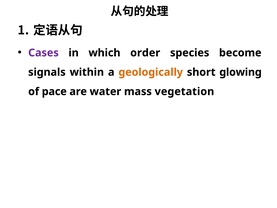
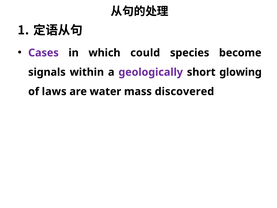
order: order -> could
geologically colour: orange -> purple
pace: pace -> laws
vegetation: vegetation -> discovered
